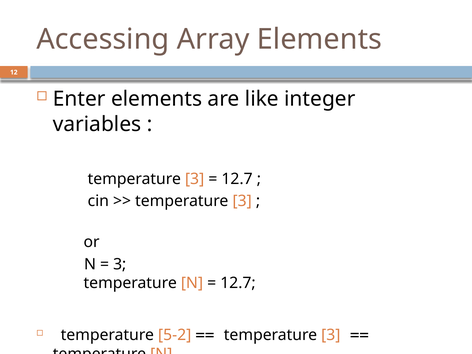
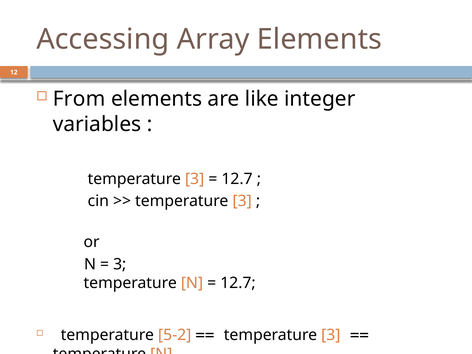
Enter: Enter -> From
